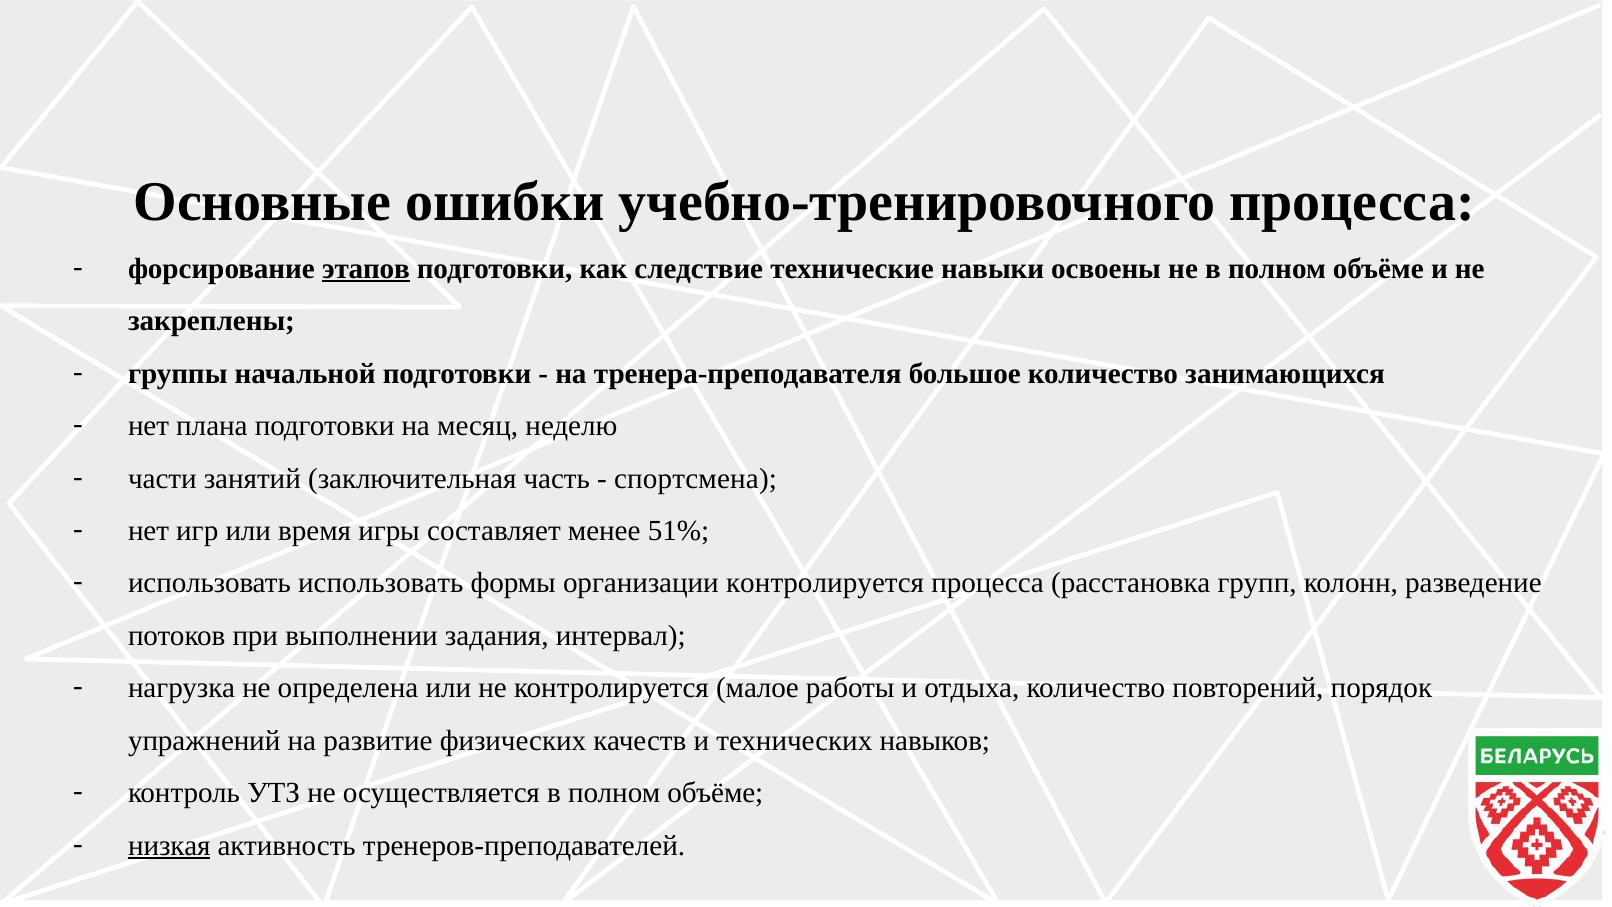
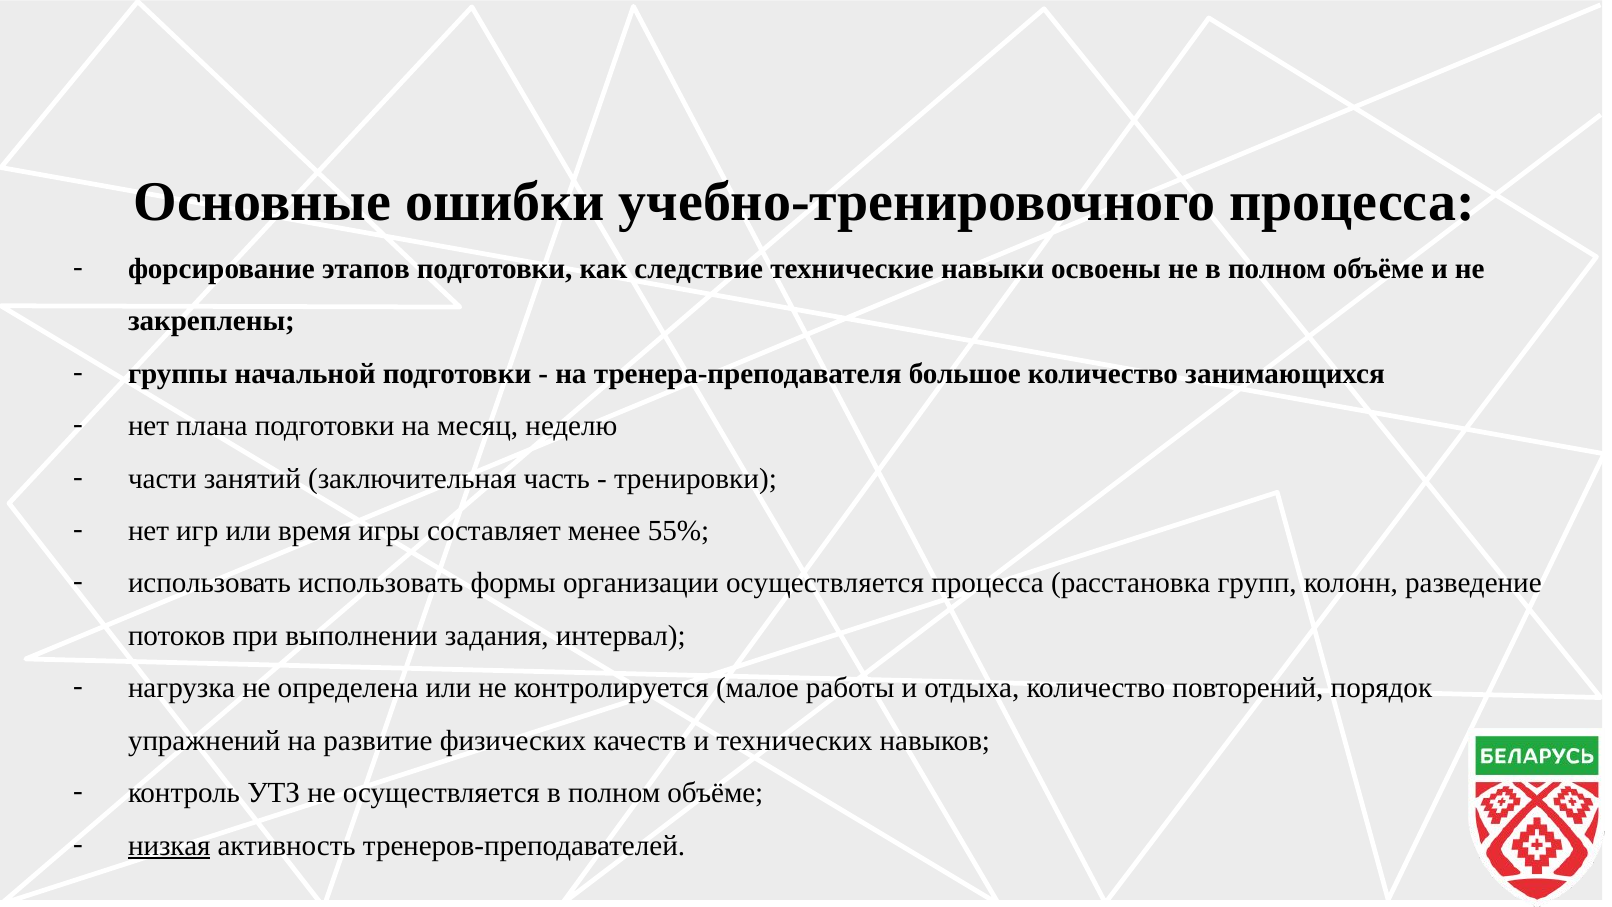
этапов underline: present -> none
спортсмена: спортсмена -> тренировки
51%: 51% -> 55%
организации контролируется: контролируется -> осуществляется
